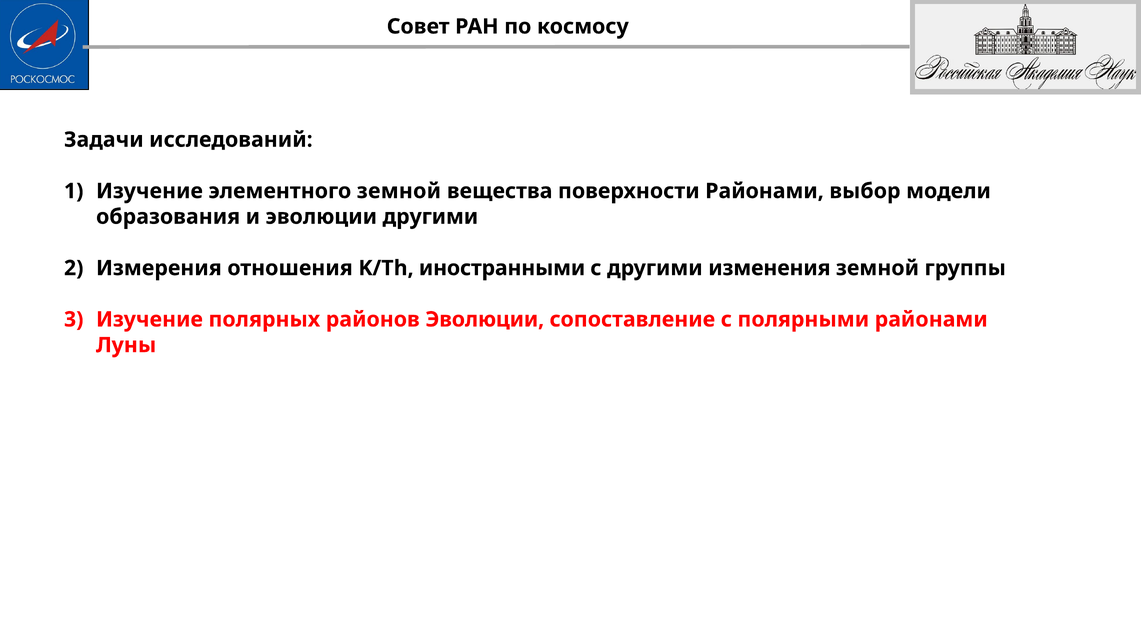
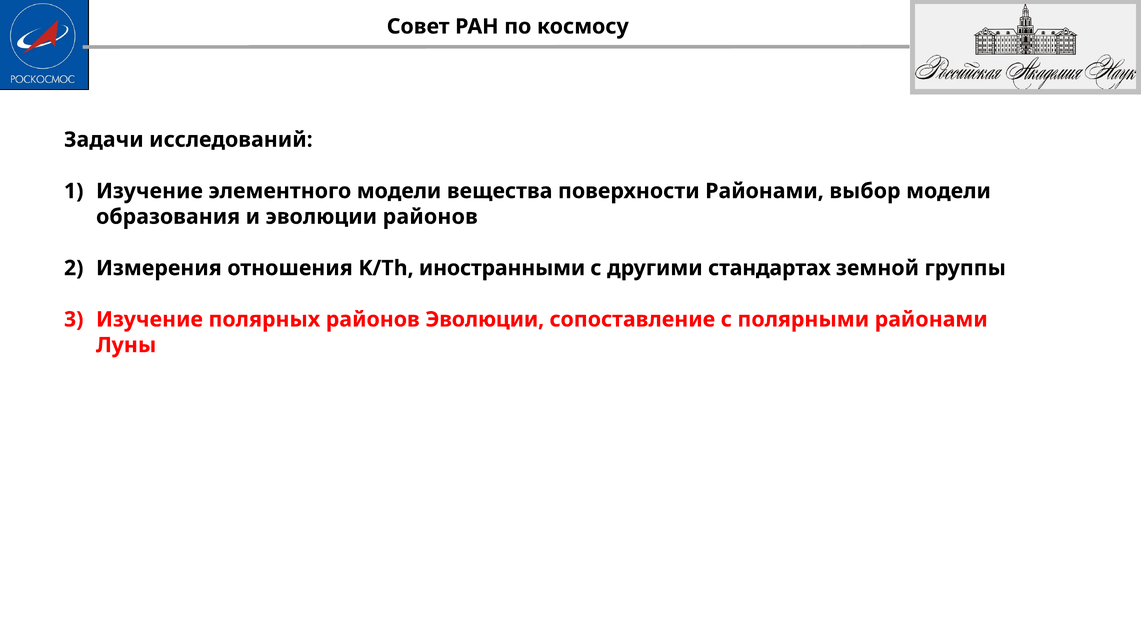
элементного земной: земной -> модели
эволюции другими: другими -> районов
изменения: изменения -> стандартах
